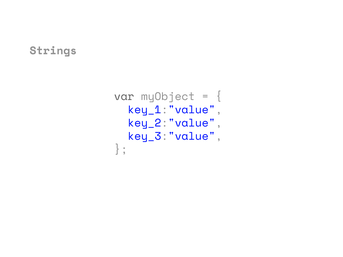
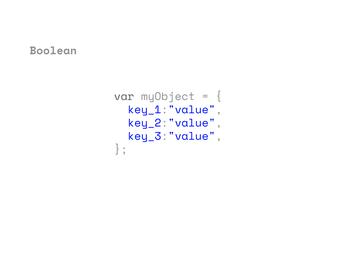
Strings: Strings -> Boolean
